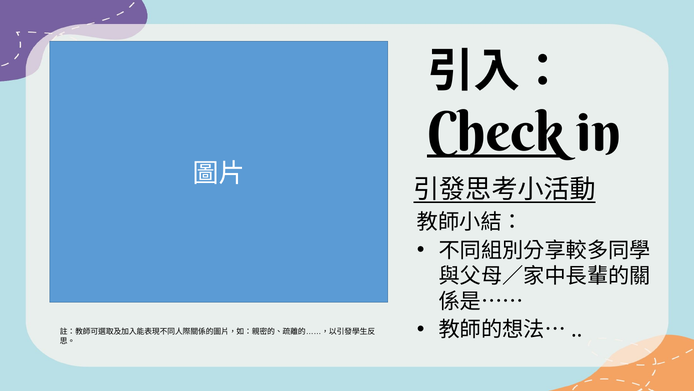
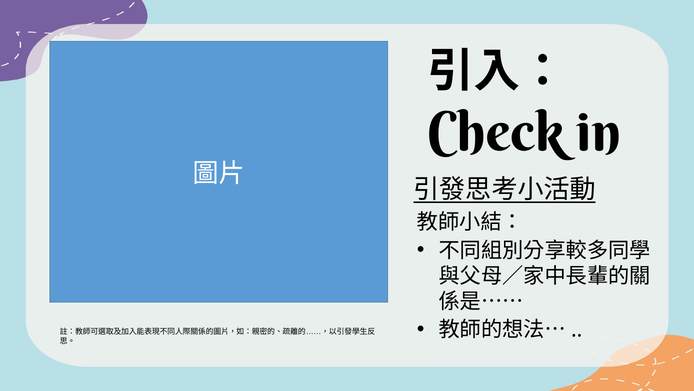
Check underline: present -> none
